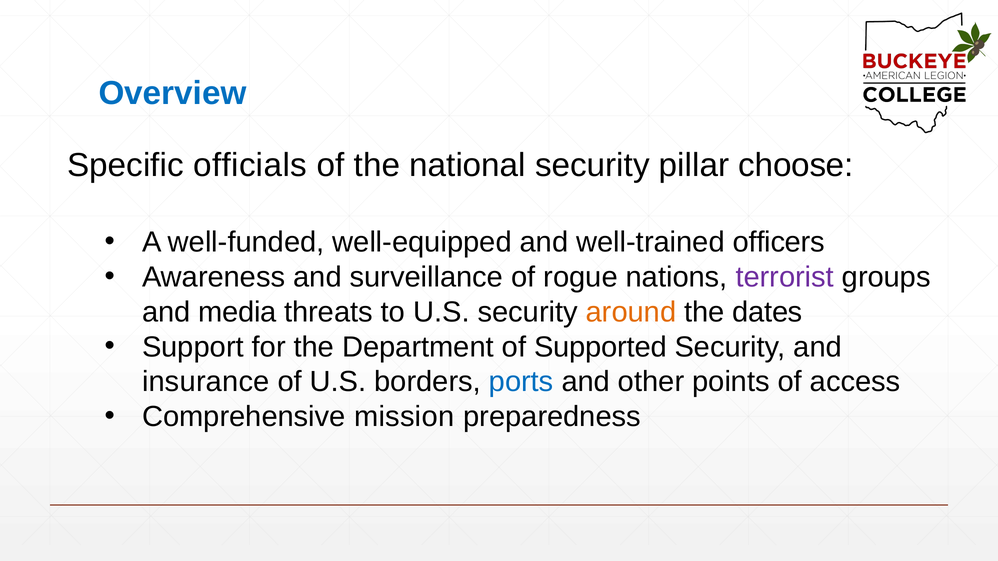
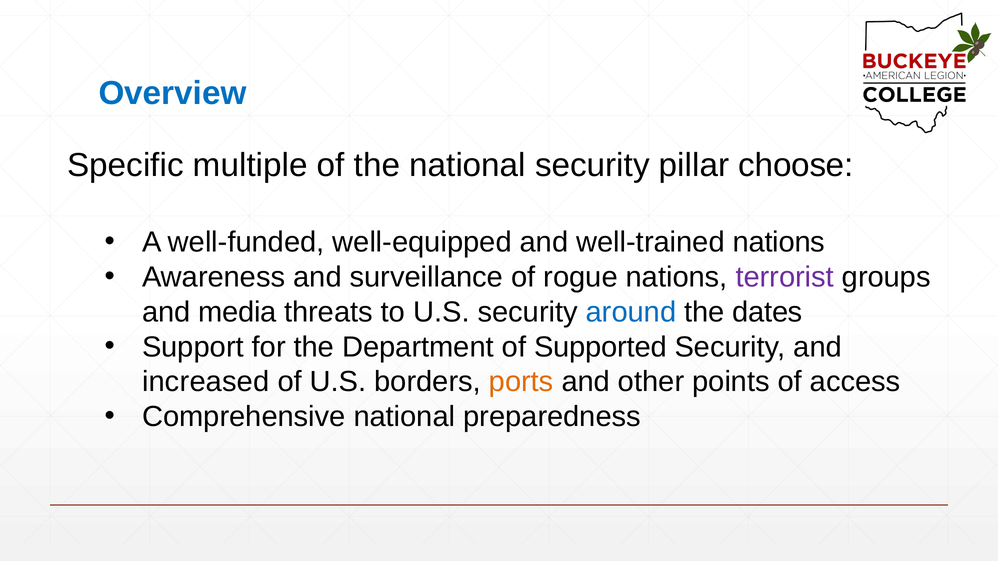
officials: officials -> multiple
well-trained officers: officers -> nations
around colour: orange -> blue
insurance: insurance -> increased
ports colour: blue -> orange
Comprehensive mission: mission -> national
